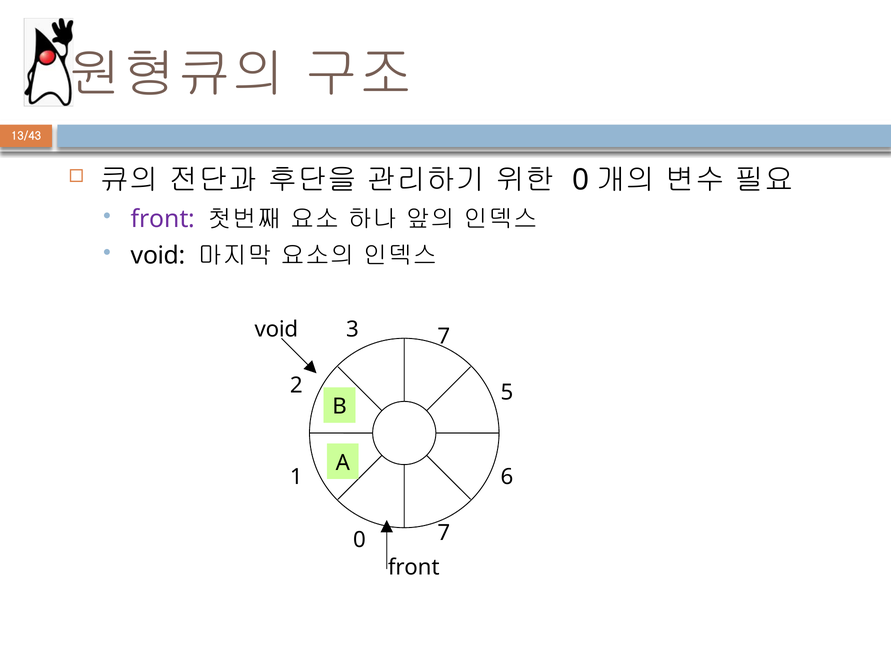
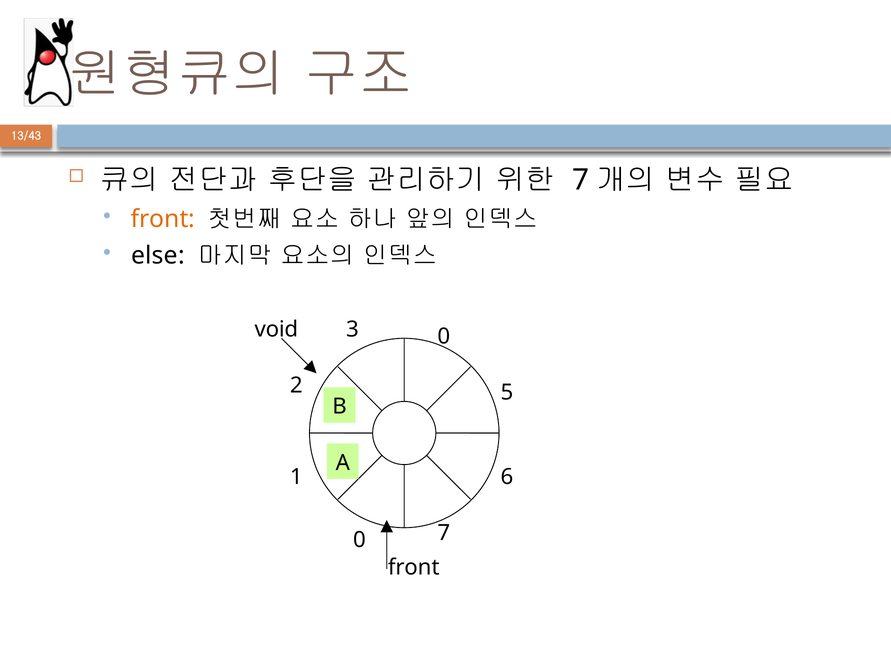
0 at (581, 180): 0 -> 7
front at (163, 219) colour: purple -> orange
void at (158, 256): void -> else
3 7: 7 -> 0
